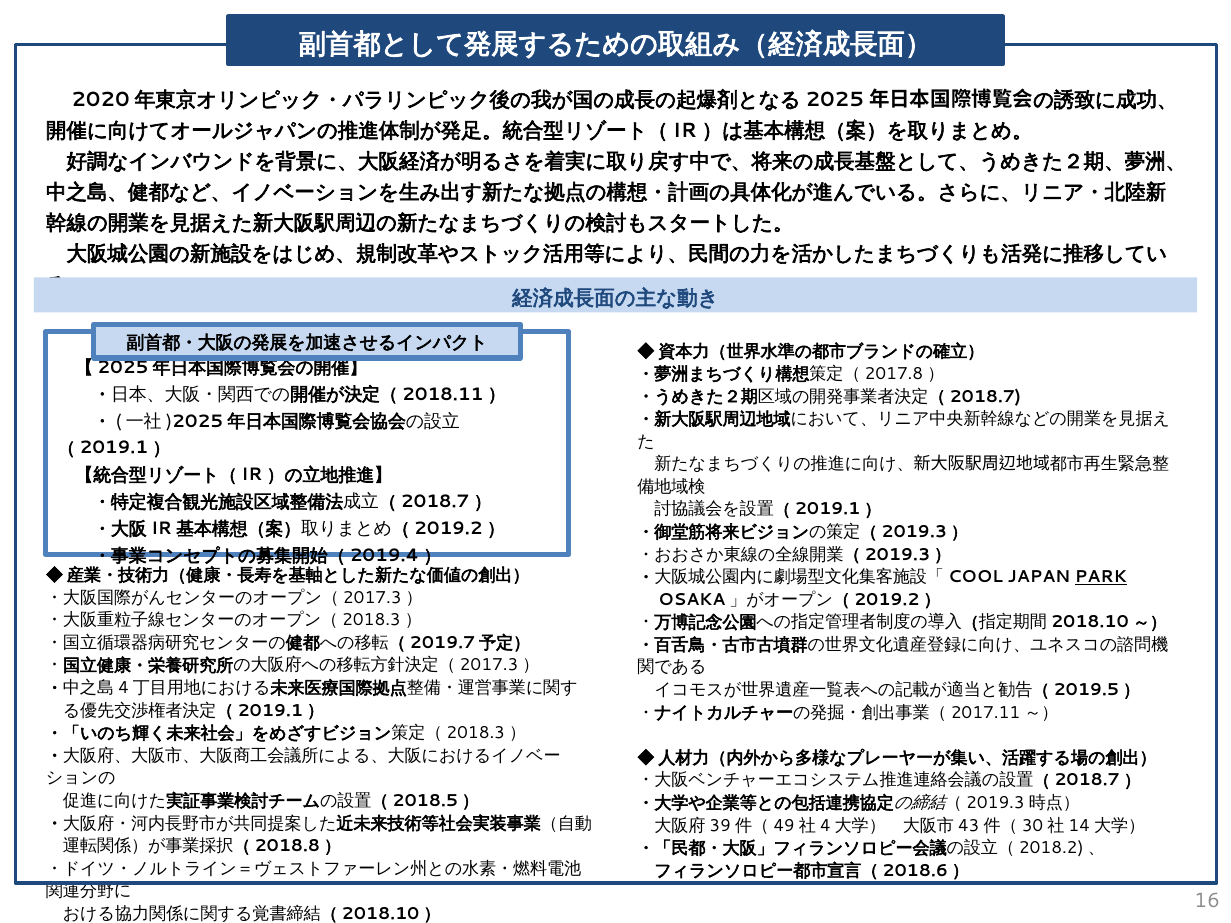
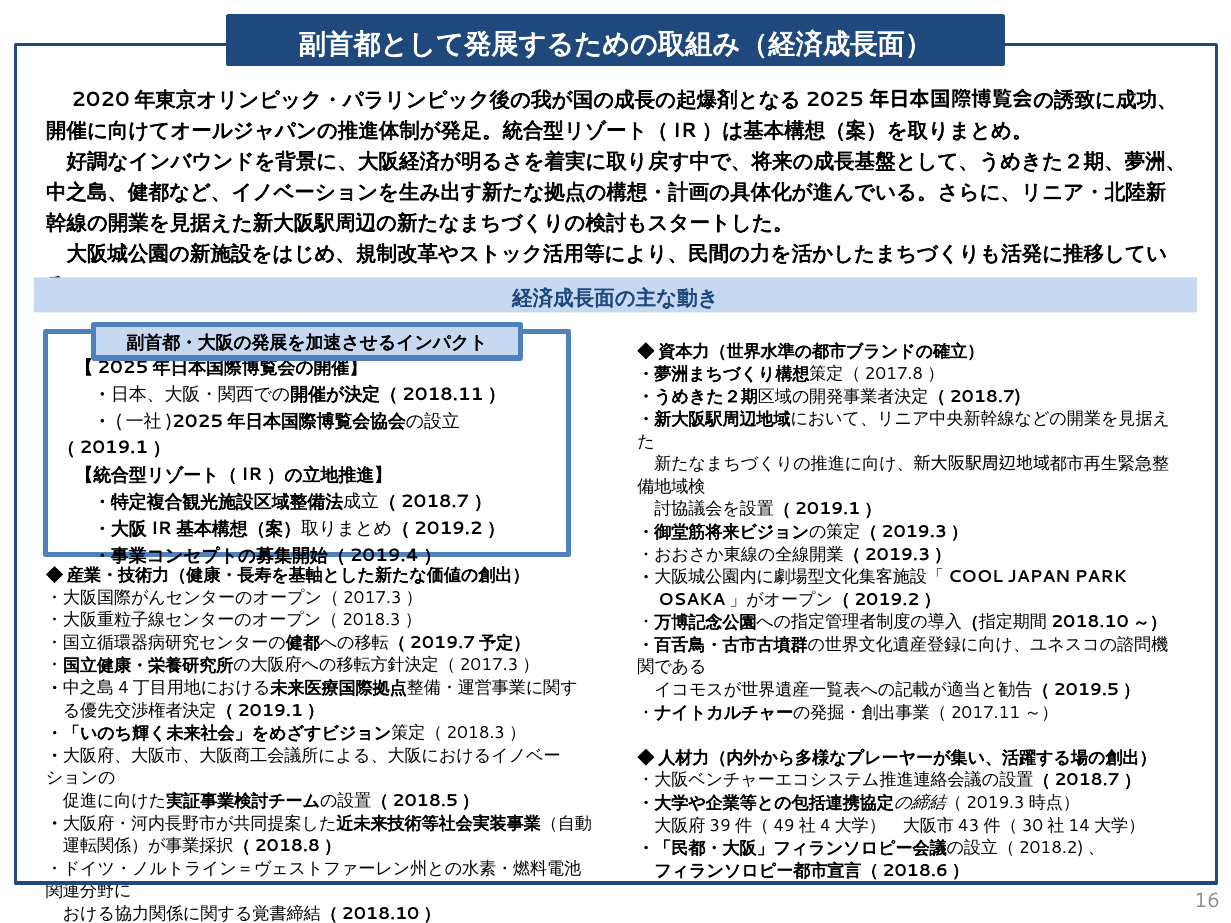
PARK underline: present -> none
